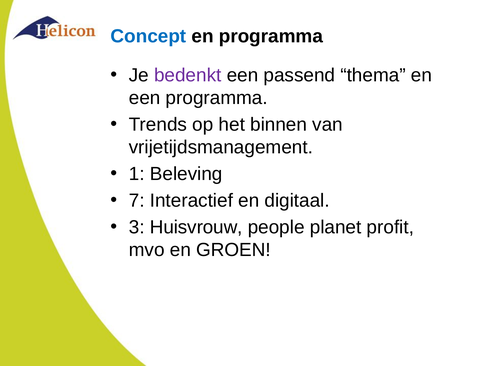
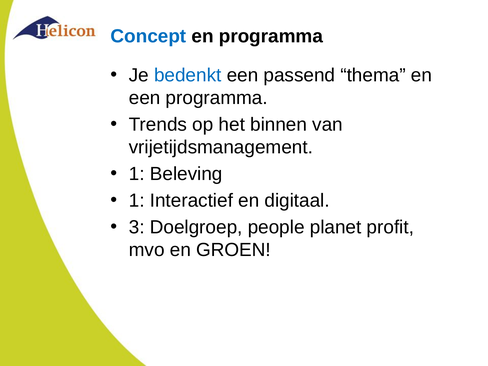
bedenkt colour: purple -> blue
7 at (137, 201): 7 -> 1
Huisvrouw: Huisvrouw -> Doelgroep
